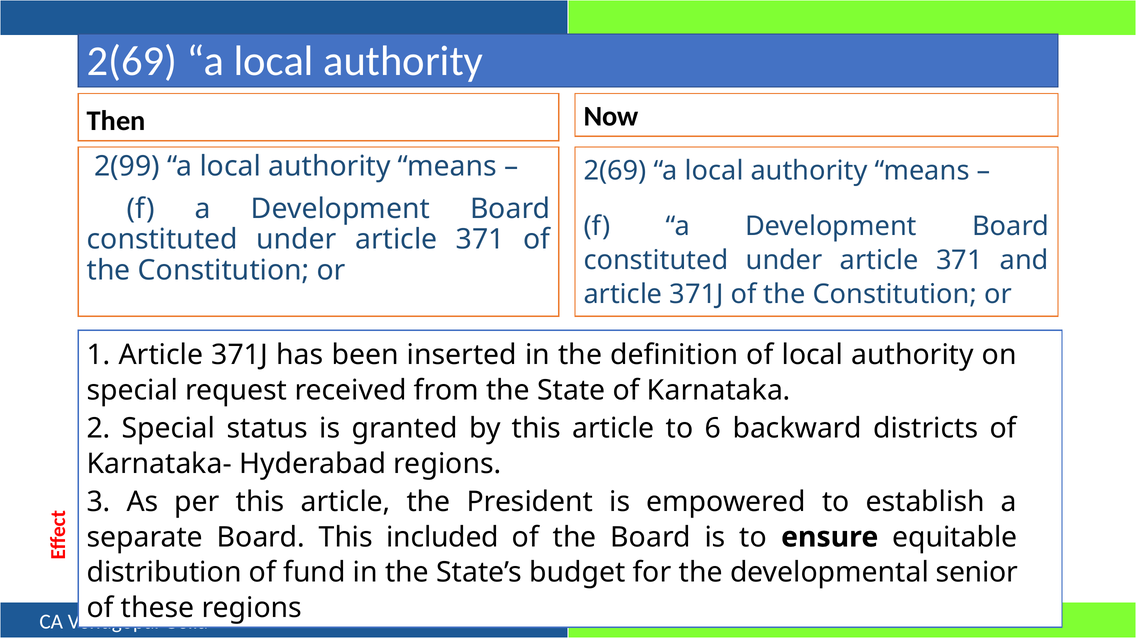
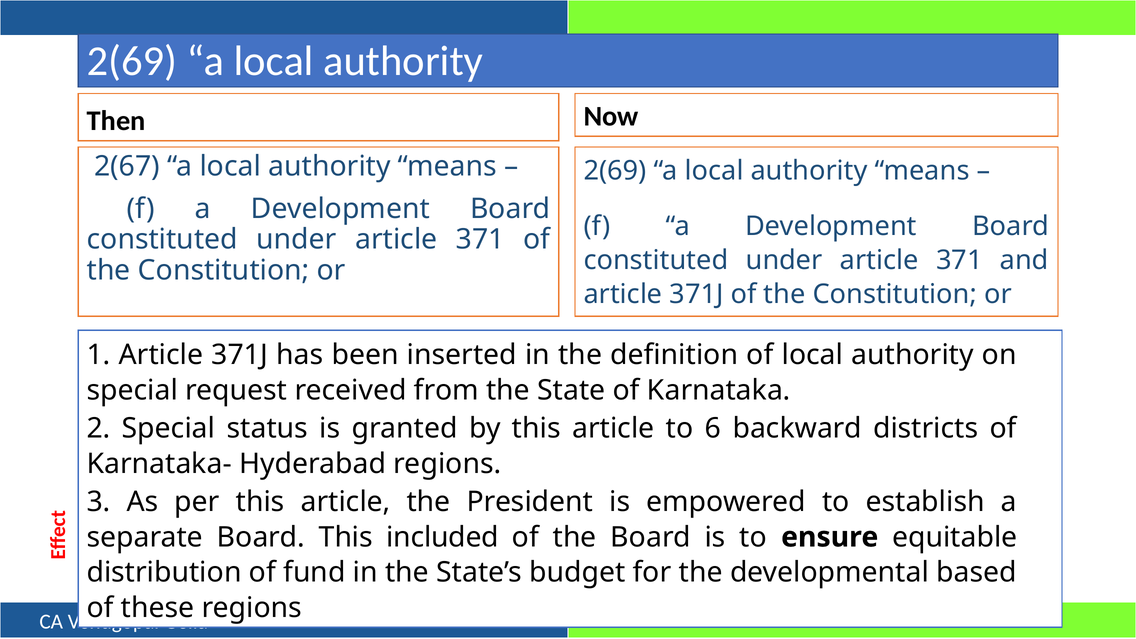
2(99: 2(99 -> 2(67
senior: senior -> based
